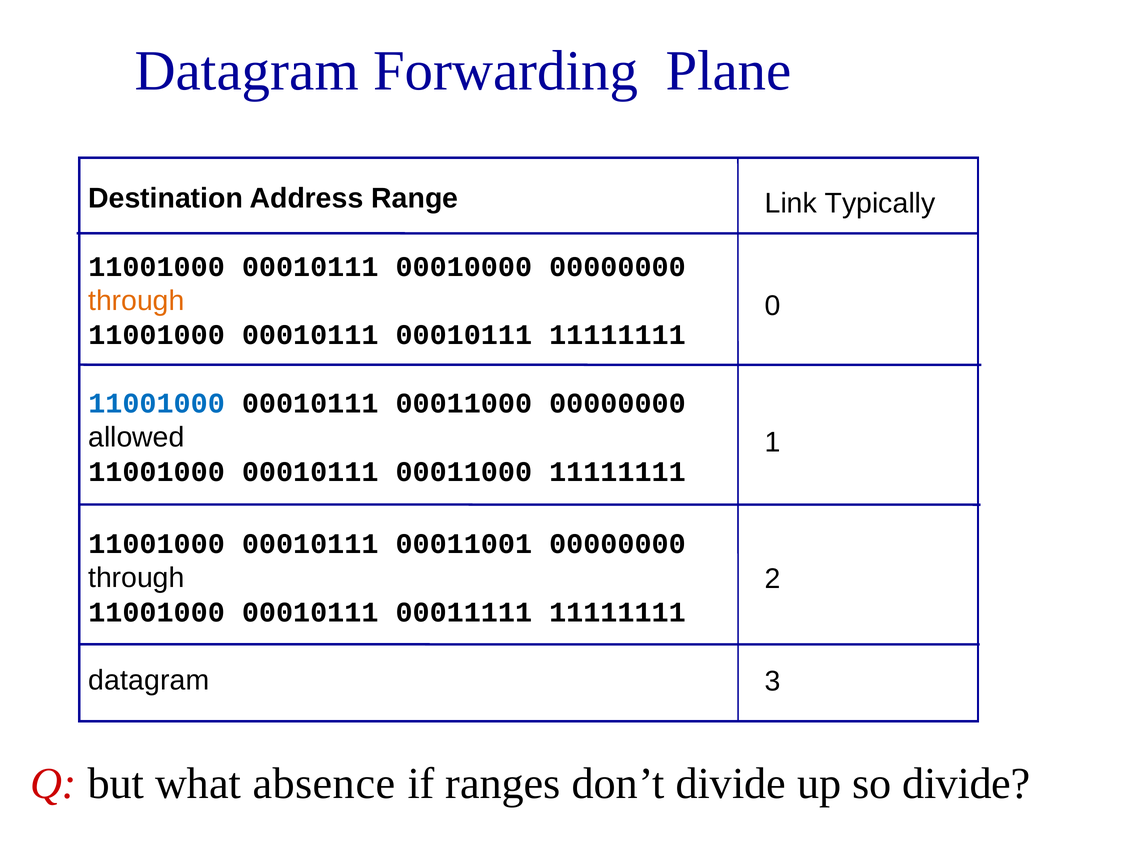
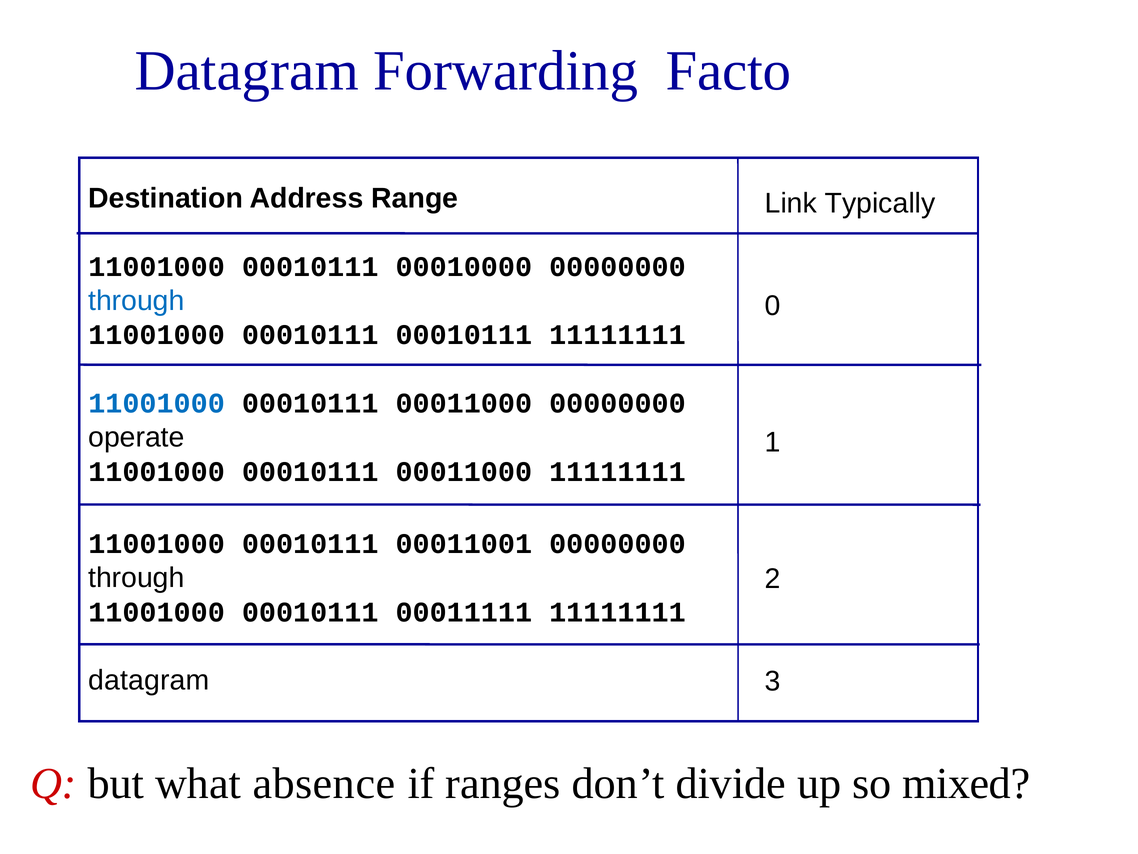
Plane: Plane -> Facto
through at (136, 301) colour: orange -> blue
allowed: allowed -> operate
so divide: divide -> mixed
